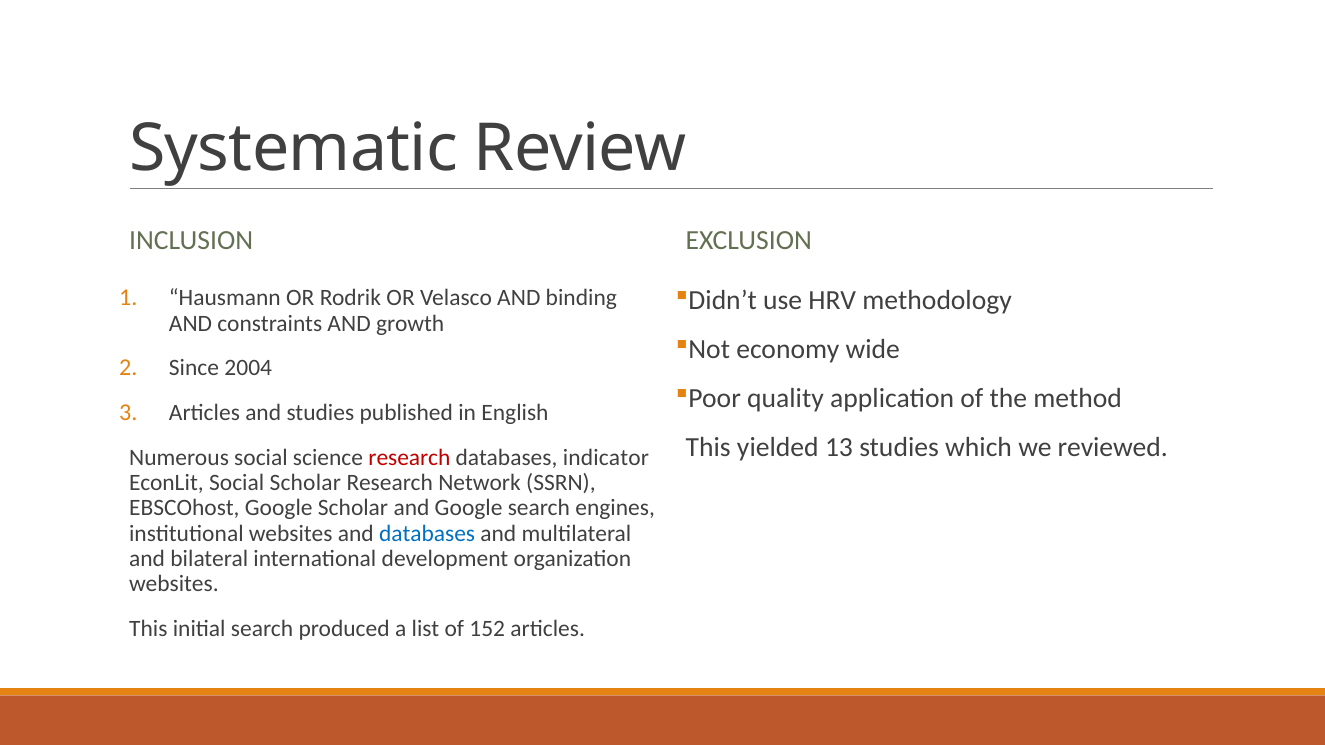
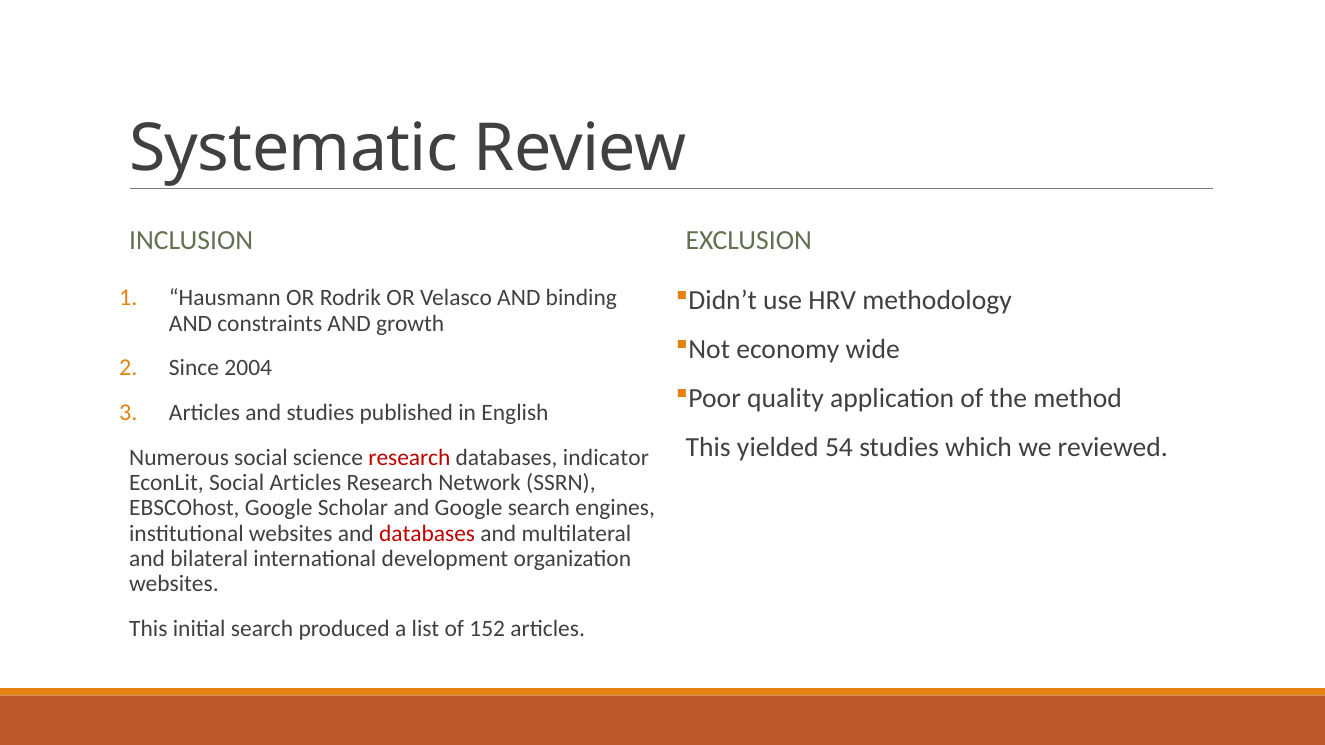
13: 13 -> 54
Social Scholar: Scholar -> Articles
databases at (427, 534) colour: blue -> red
